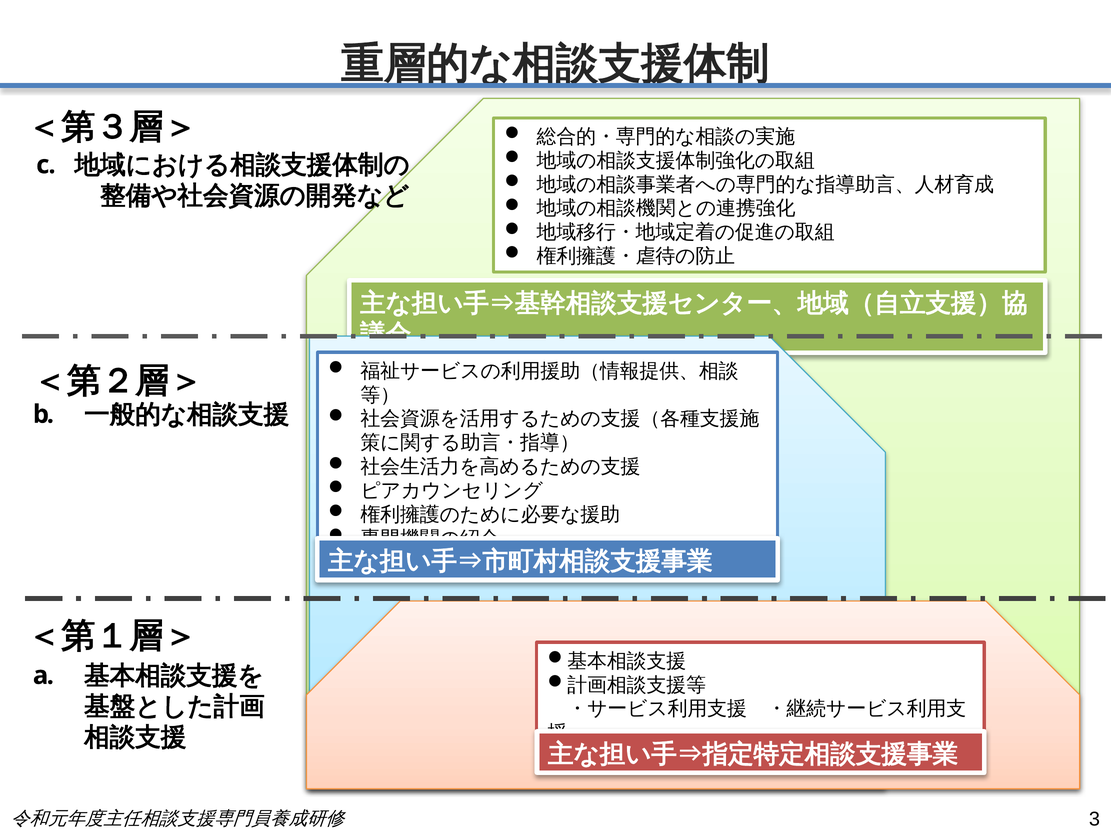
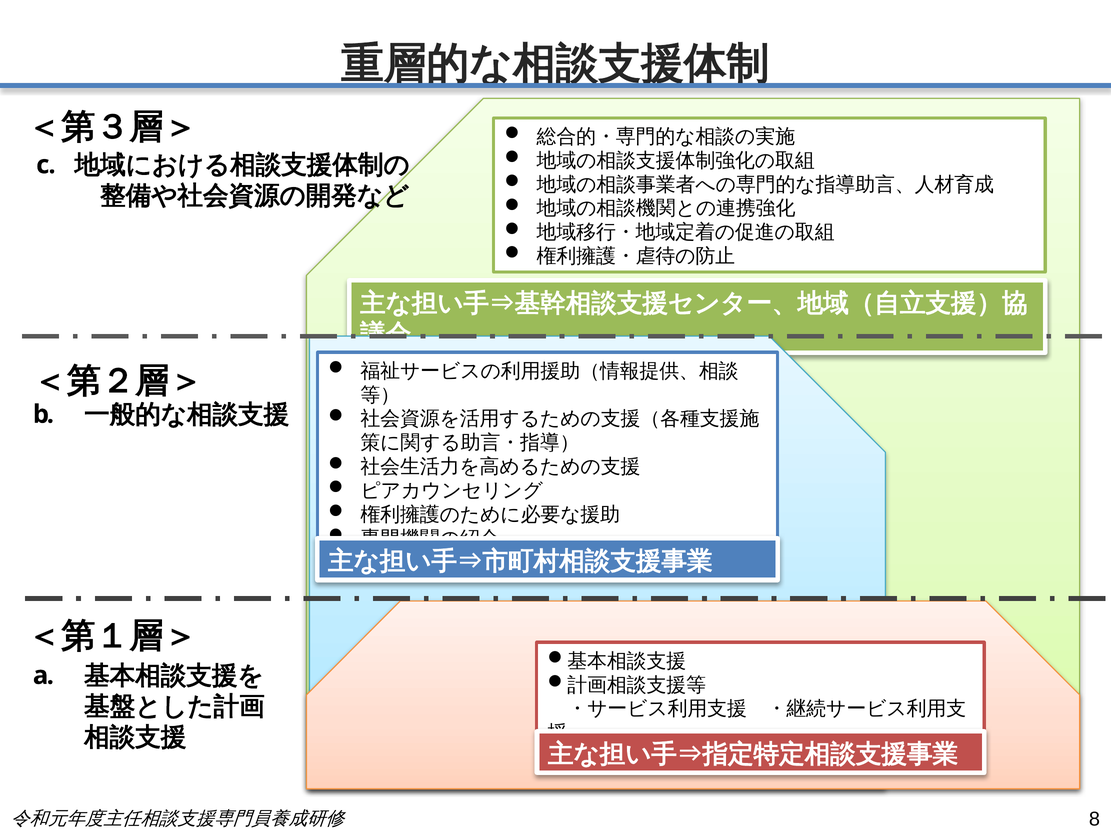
3: 3 -> 8
